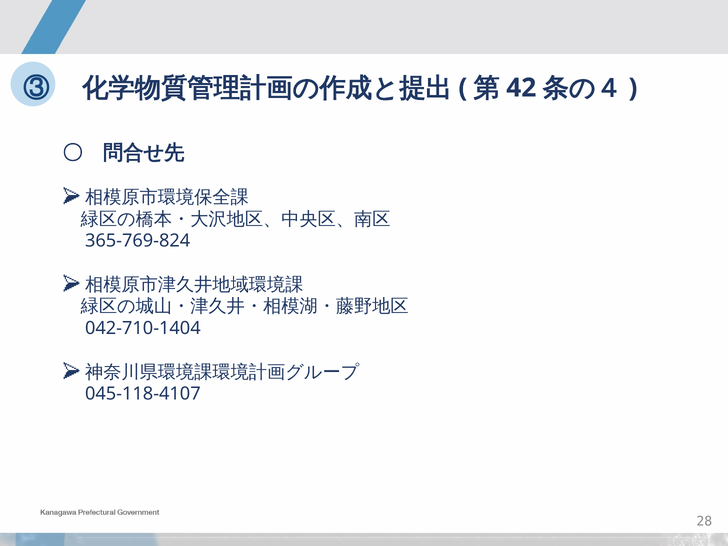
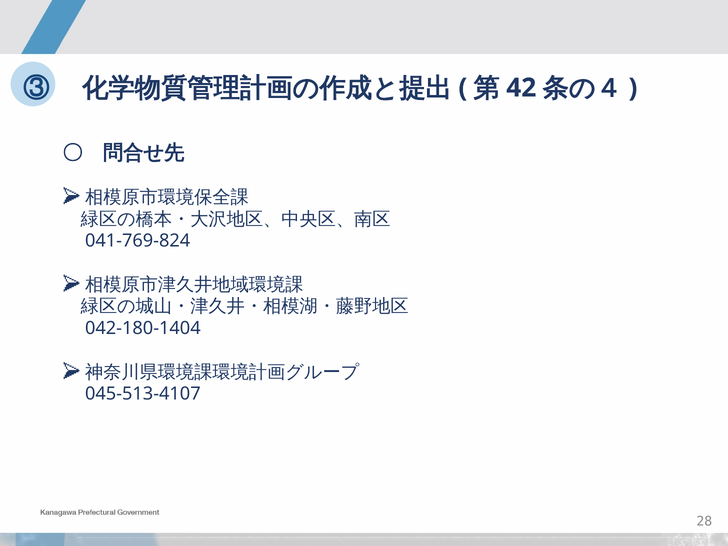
365-769-824: 365-769-824 -> 041-769-824
042-710-1404: 042-710-1404 -> 042-180-1404
045-118-4107: 045-118-4107 -> 045-513-4107
